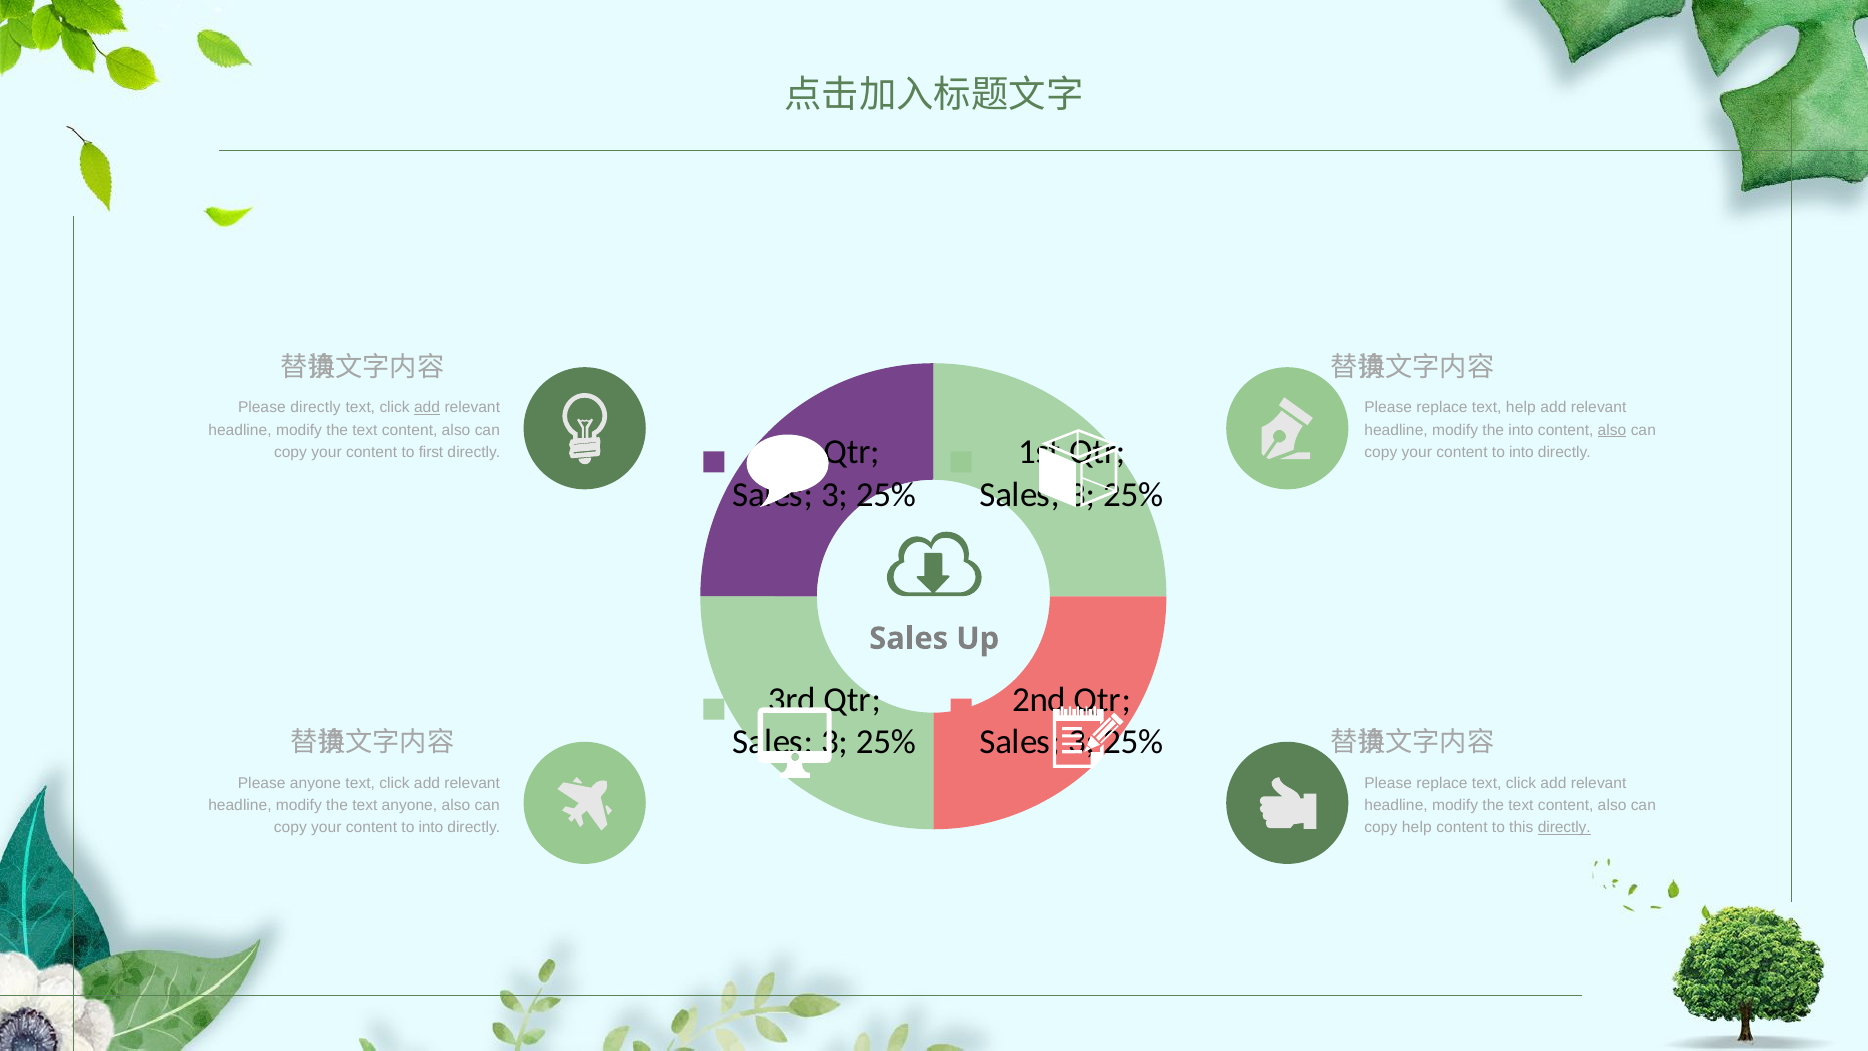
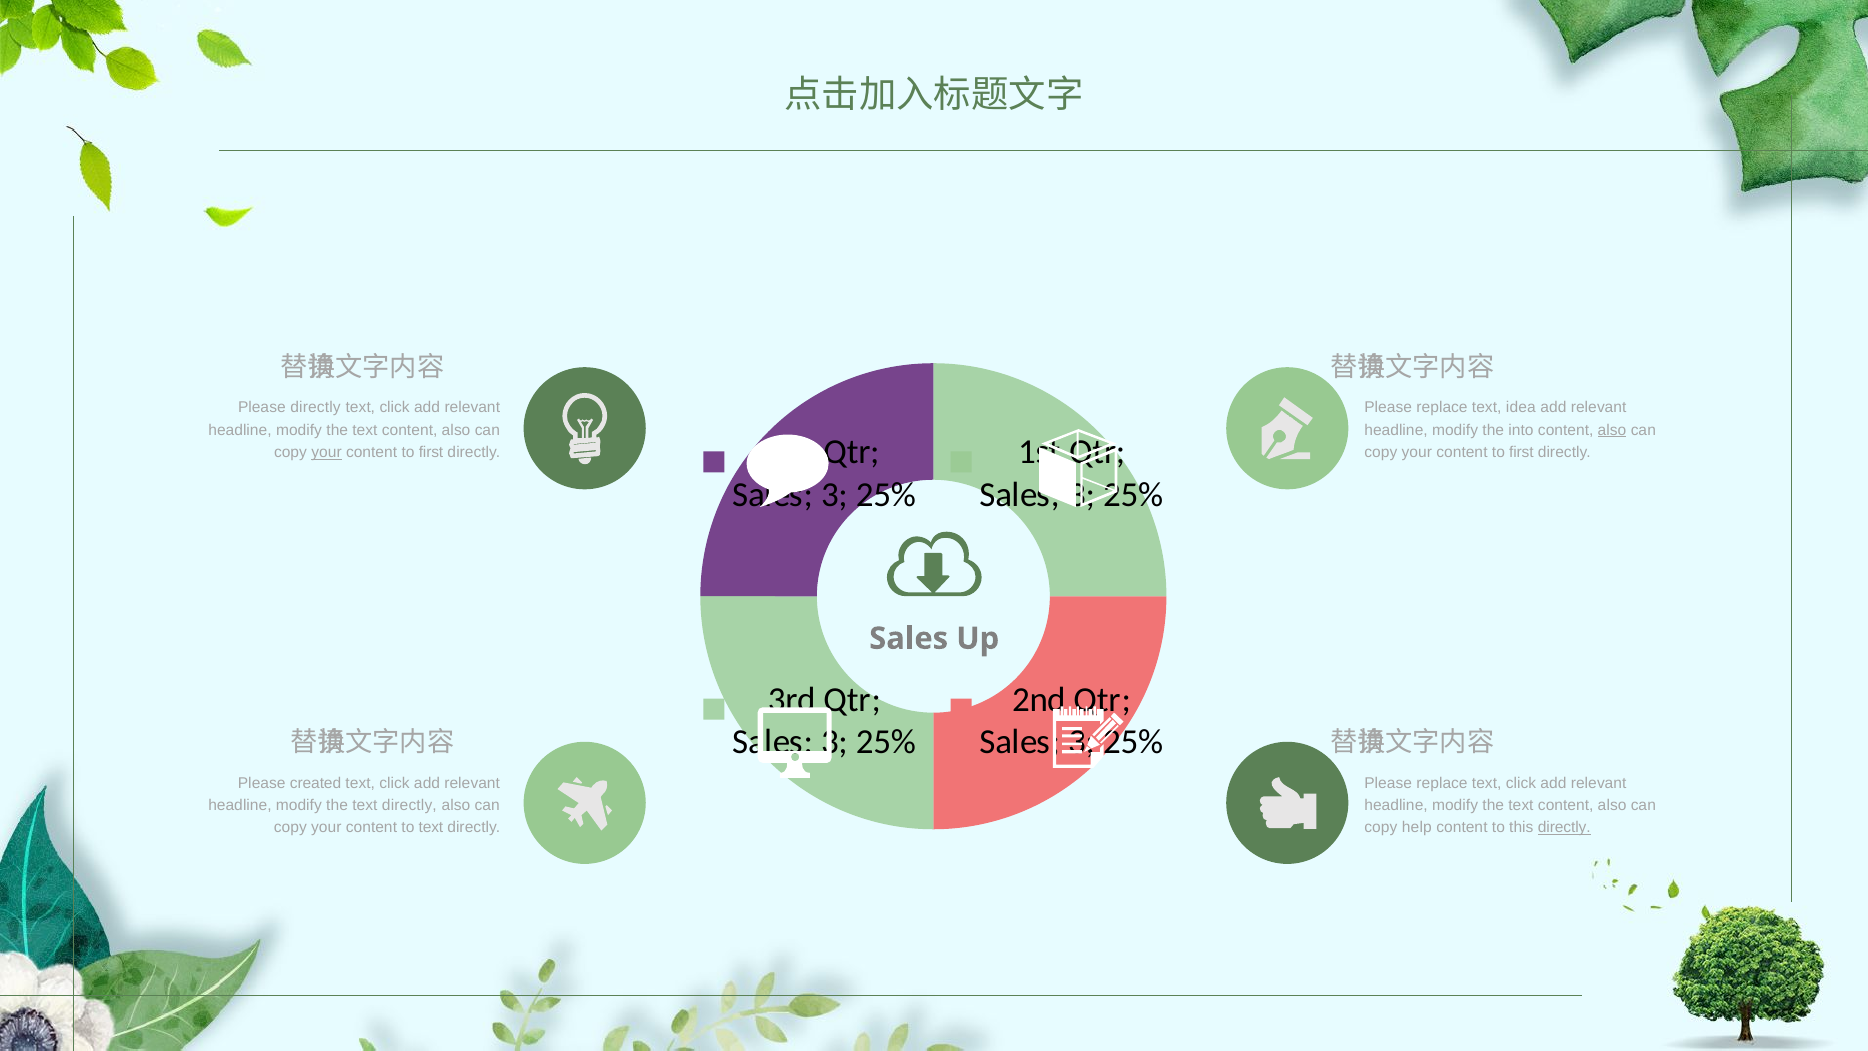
add at (427, 408) underline: present -> none
text help: help -> idea
your at (327, 452) underline: none -> present
into at (1521, 452): into -> first
Please anyone: anyone -> created
the text anyone: anyone -> directly
into at (431, 828): into -> text
